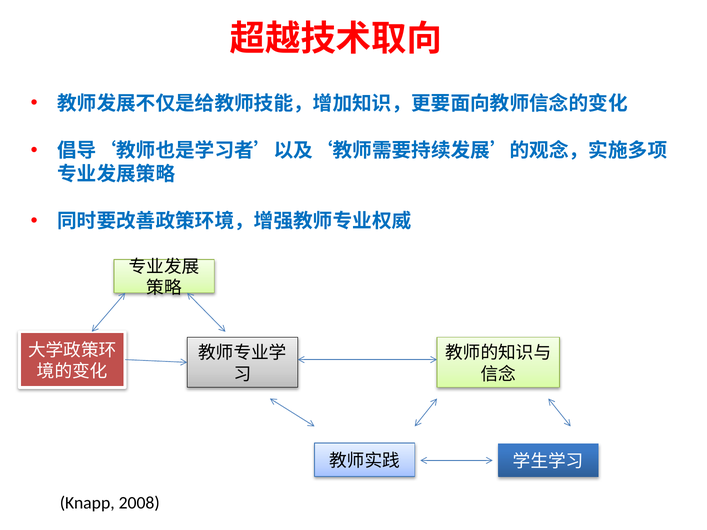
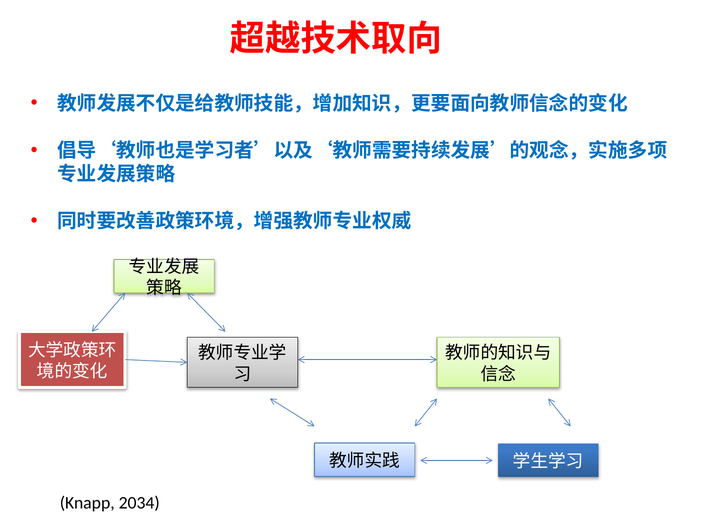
2008: 2008 -> 2034
